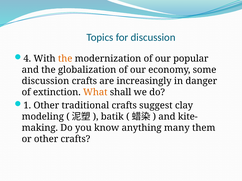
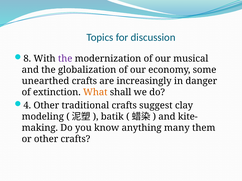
4: 4 -> 8
the at (65, 59) colour: orange -> purple
popular: popular -> musical
discussion at (45, 81): discussion -> unearthed
1: 1 -> 4
